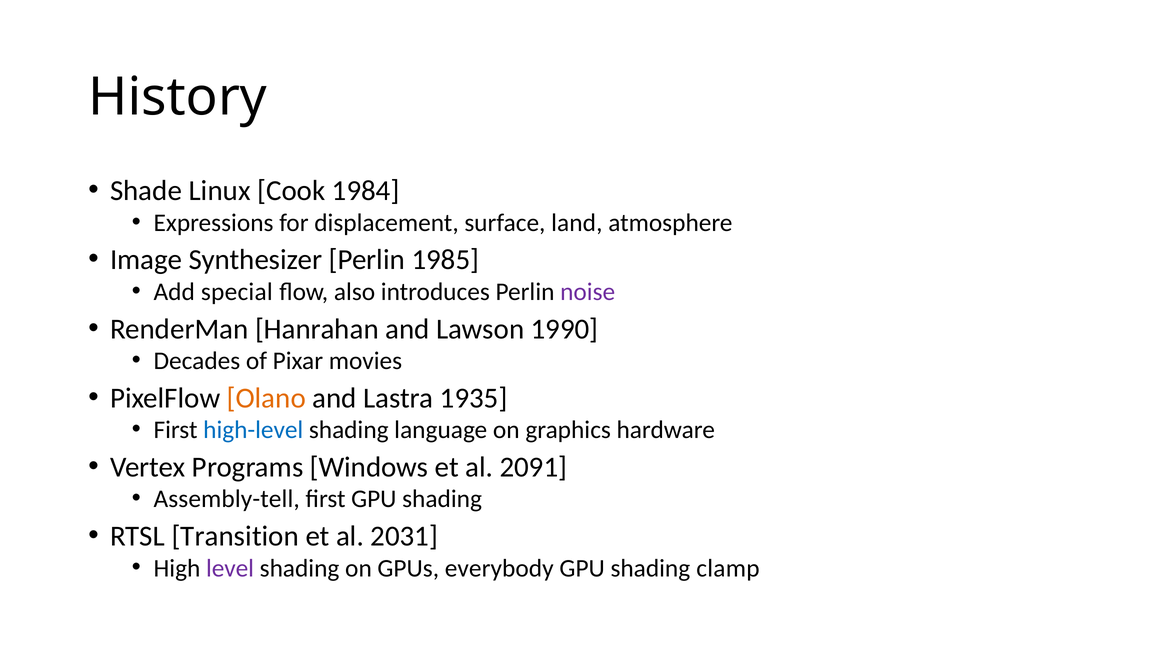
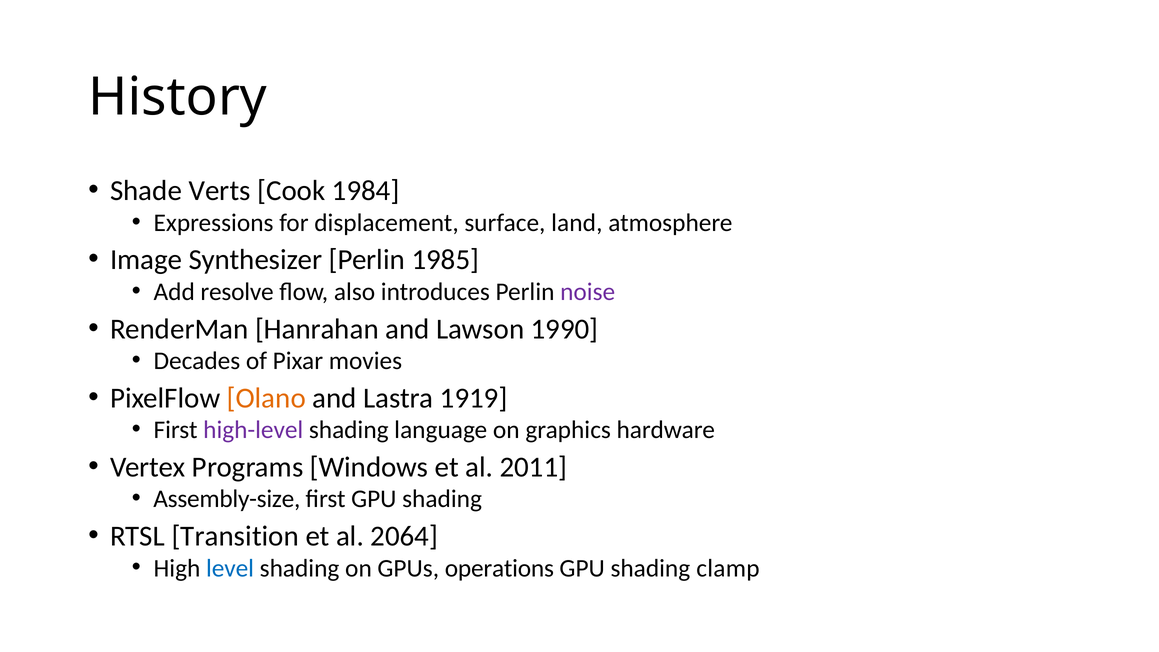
Linux: Linux -> Verts
special: special -> resolve
1935: 1935 -> 1919
high-level colour: blue -> purple
2091: 2091 -> 2011
Assembly-tell: Assembly-tell -> Assembly-size
2031: 2031 -> 2064
level colour: purple -> blue
everybody: everybody -> operations
